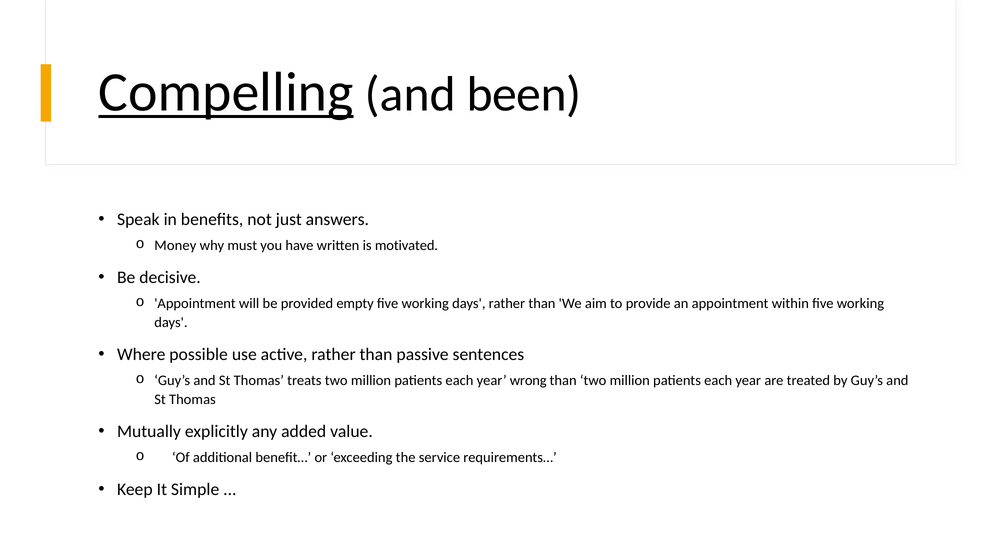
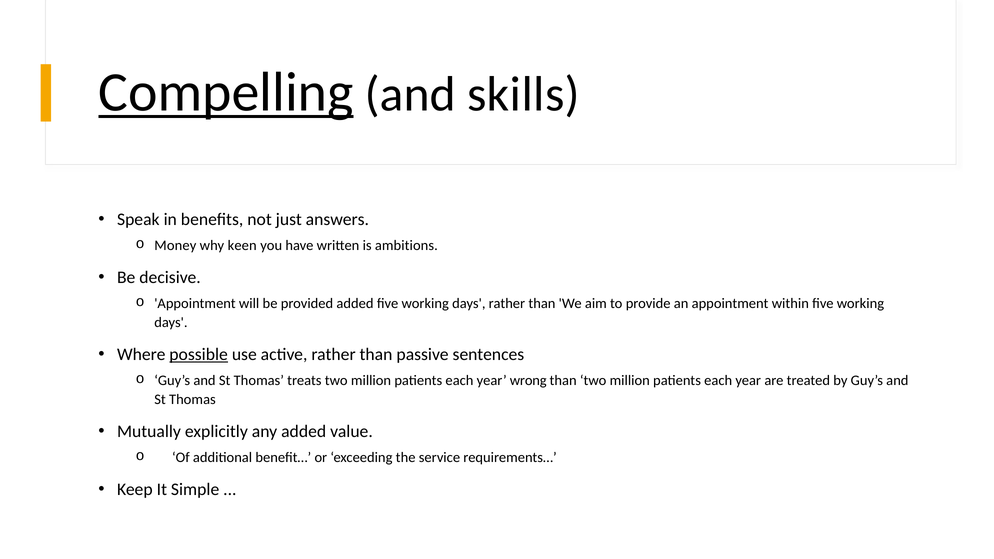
been: been -> skills
must: must -> keen
motivated: motivated -> ambitions
provided empty: empty -> added
possible underline: none -> present
